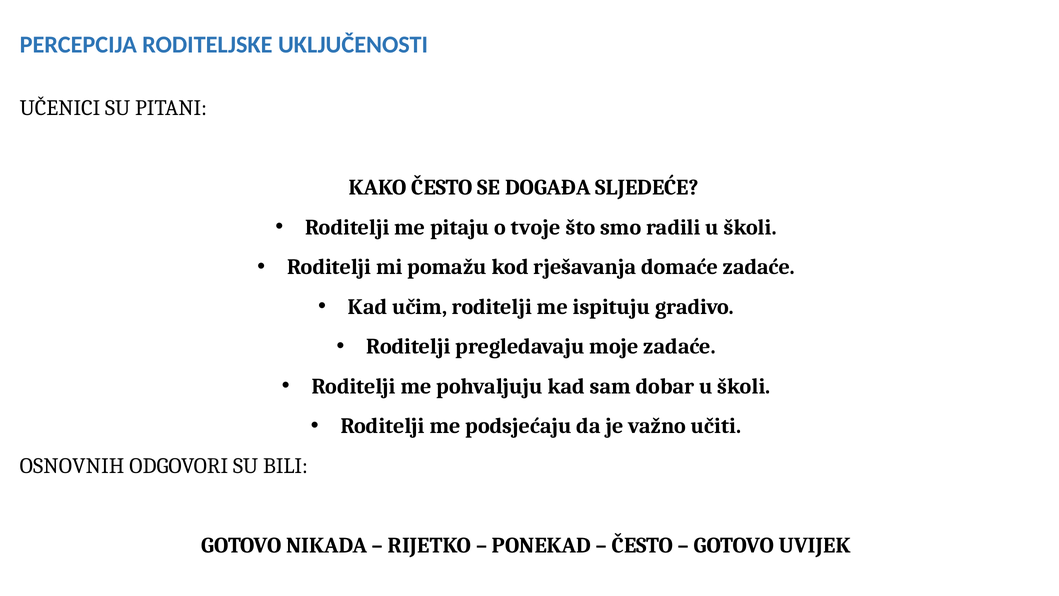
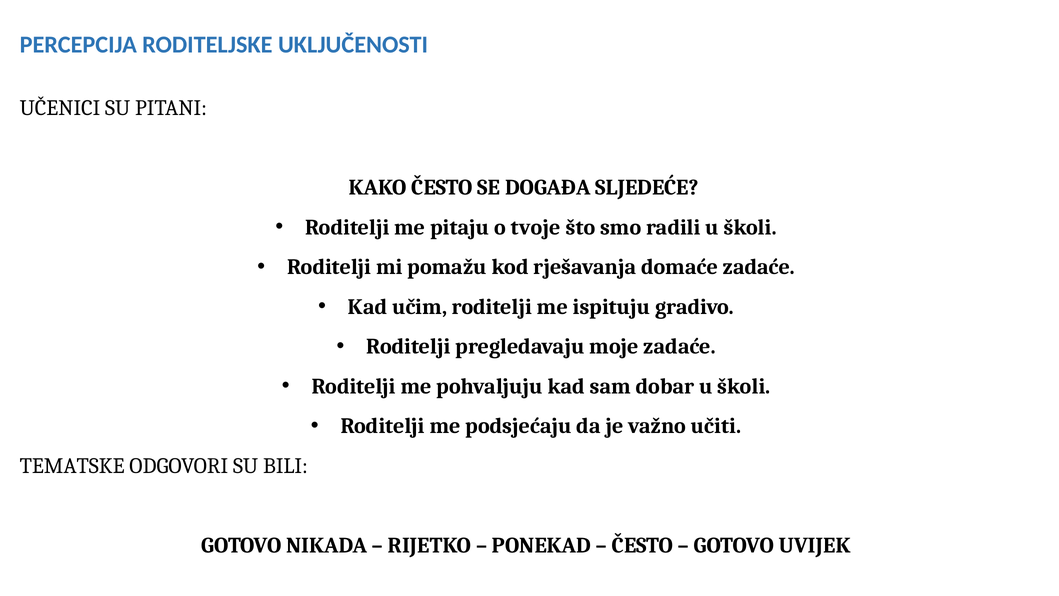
OSNOVNIH: OSNOVNIH -> TEMATSKE
